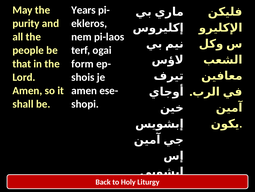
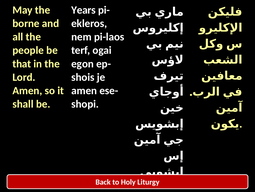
purity: purity -> borne
form: form -> egon
